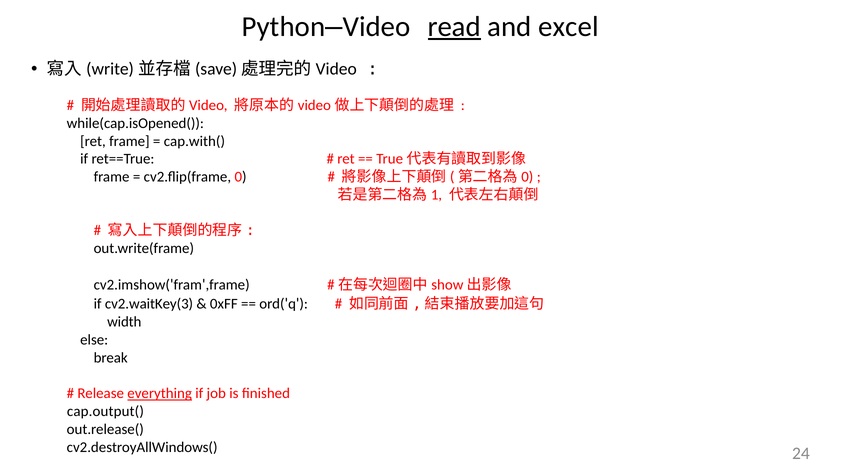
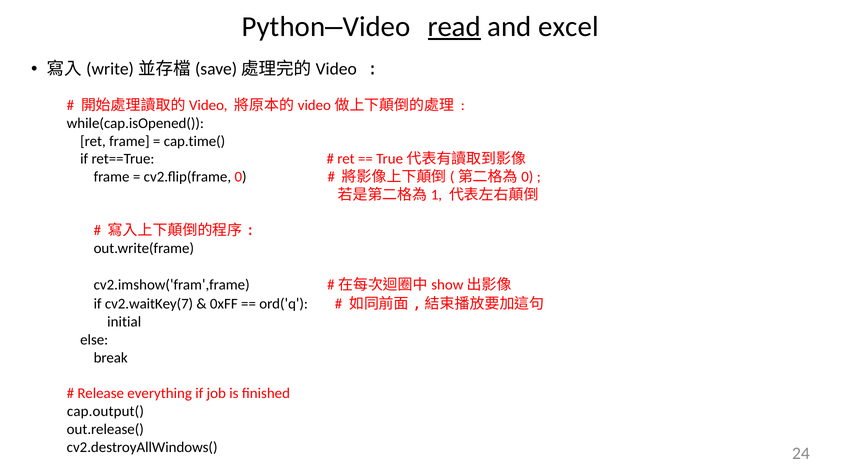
cap.with(: cap.with( -> cap.time(
cv2.waitKey(3: cv2.waitKey(3 -> cv2.waitKey(7
width: width -> initial
everything underline: present -> none
